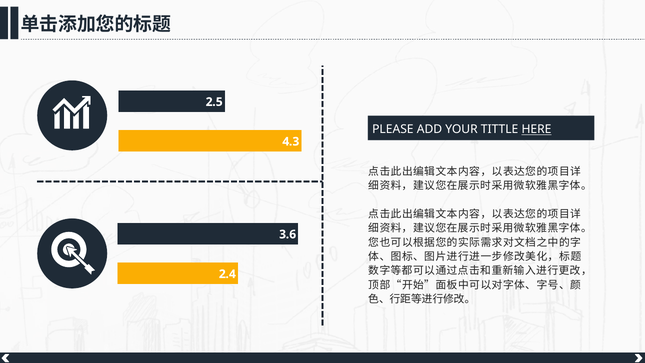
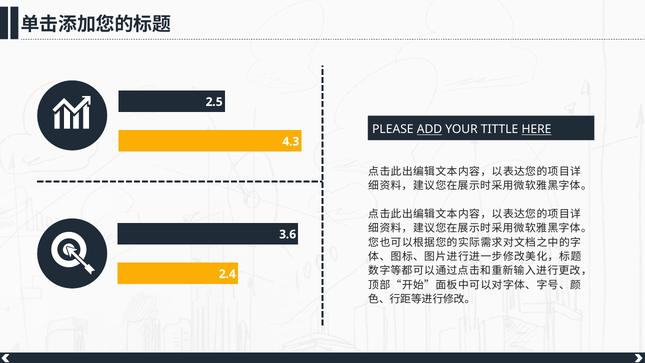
ADD underline: none -> present
